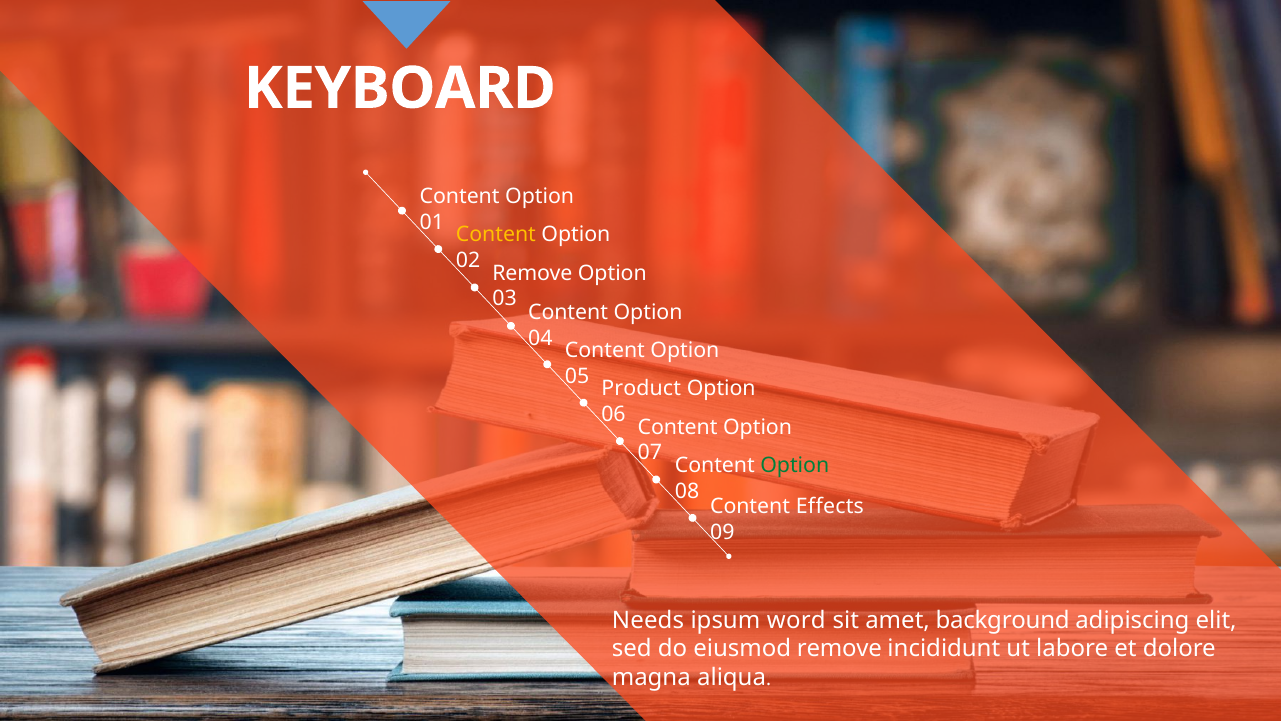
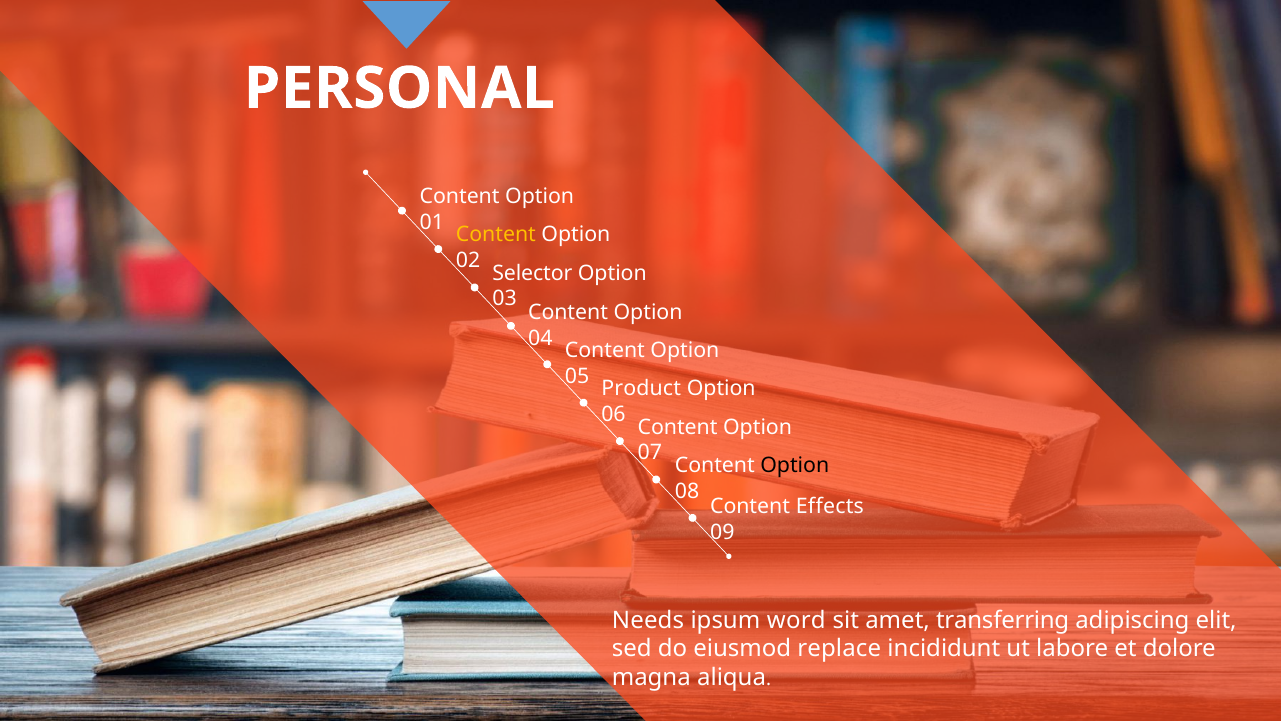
KEYBOARD: KEYBOARD -> PERSONAL
Remove at (532, 273): Remove -> Selector
Option at (795, 465) colour: green -> black
background: background -> transferring
eiusmod remove: remove -> replace
